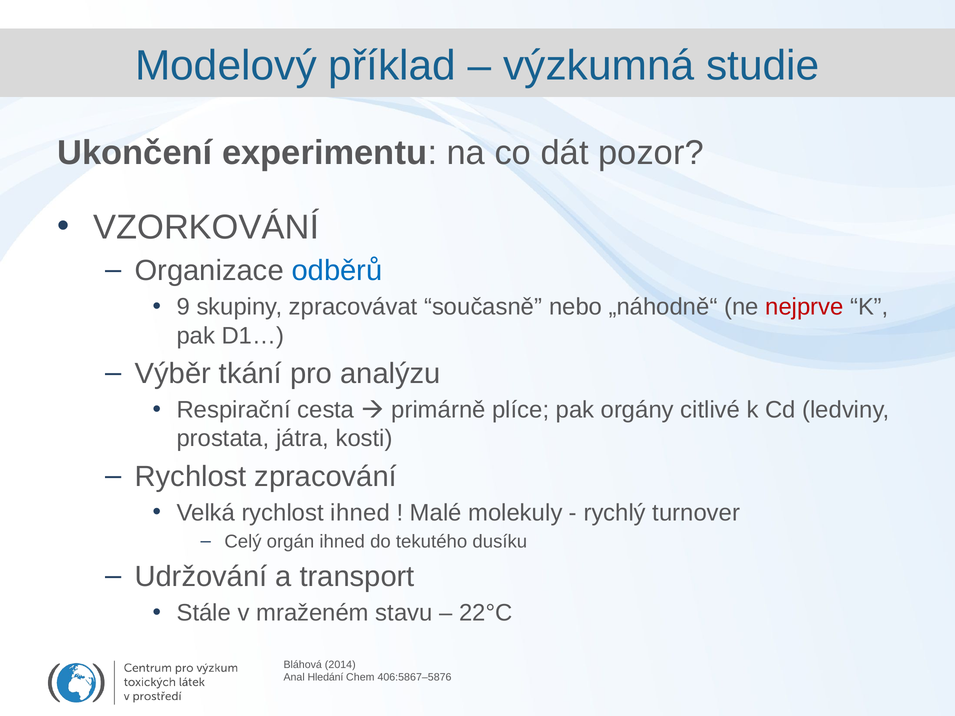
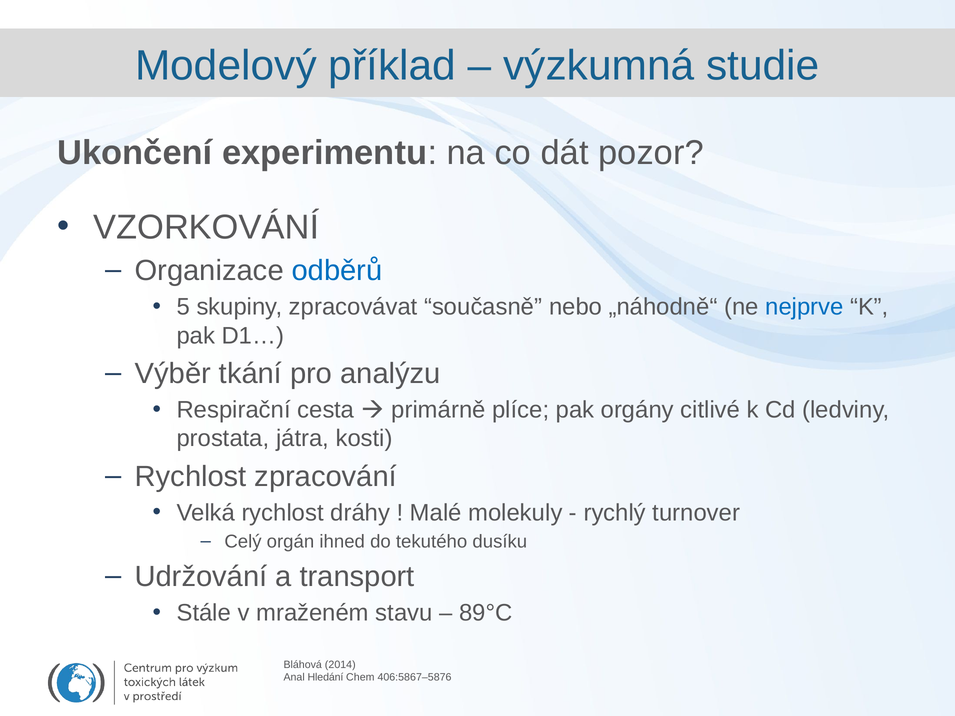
9: 9 -> 5
nejprve colour: red -> blue
rychlost ihned: ihned -> dráhy
22°C: 22°C -> 89°C
